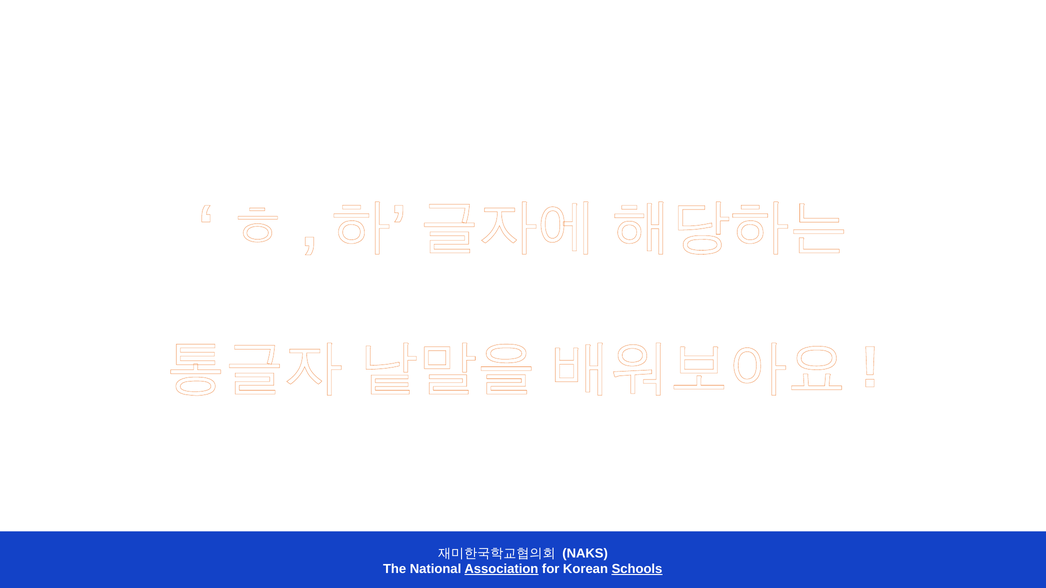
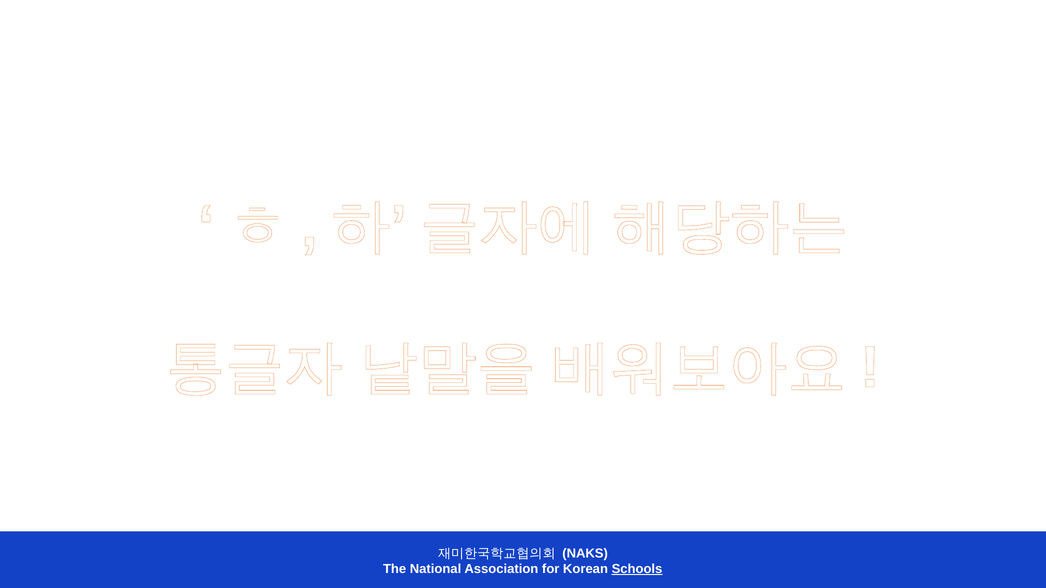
Association underline: present -> none
